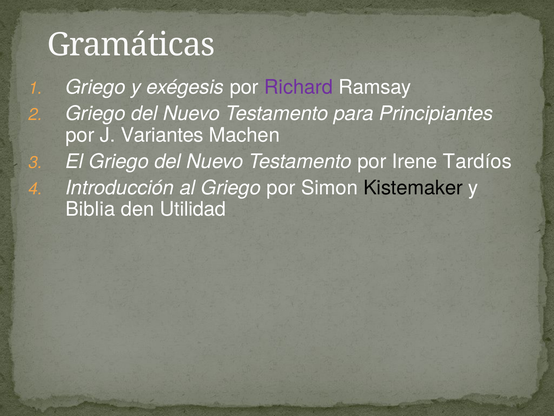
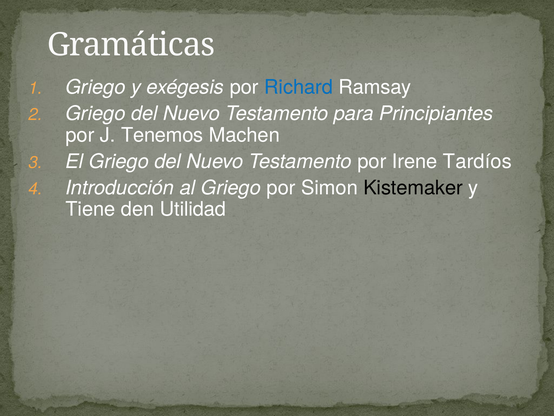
Richard colour: purple -> blue
Variantes: Variantes -> Tenemos
Biblia: Biblia -> Tiene
